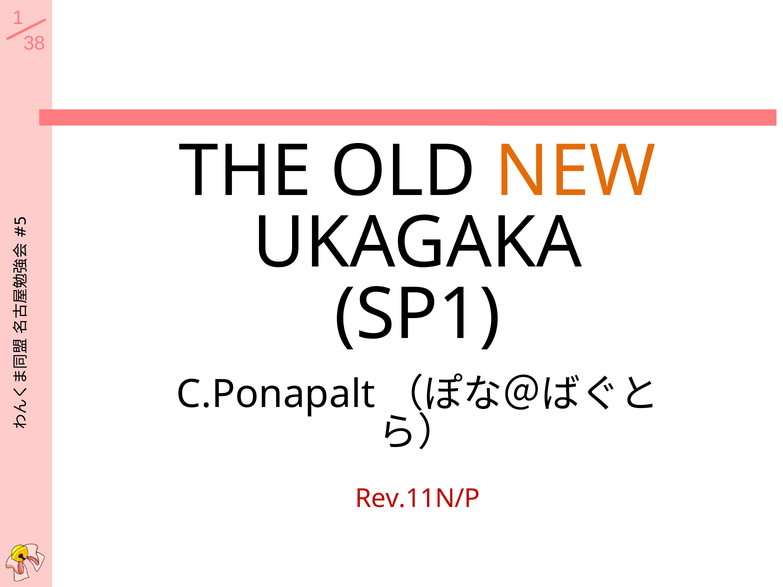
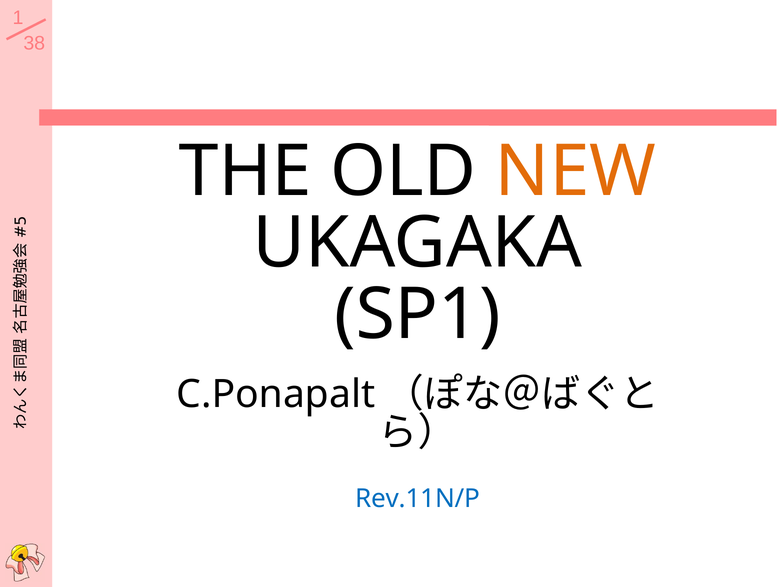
Rev.11N/P colour: red -> blue
